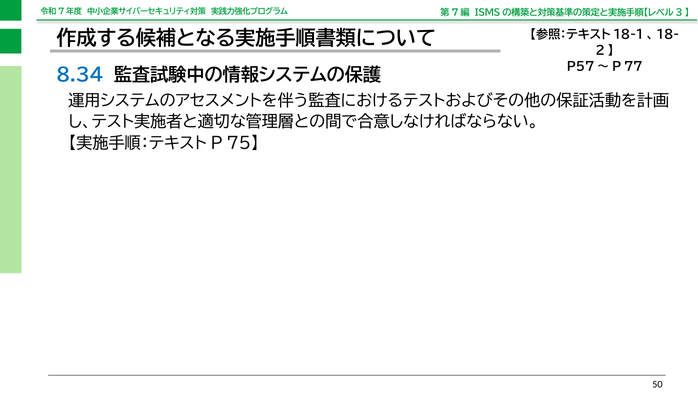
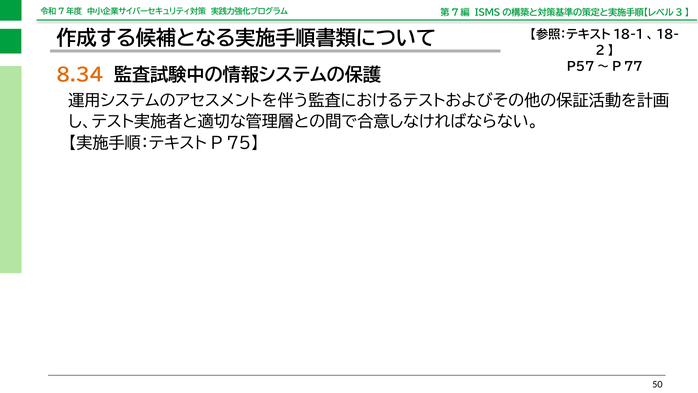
8.34 colour: blue -> orange
